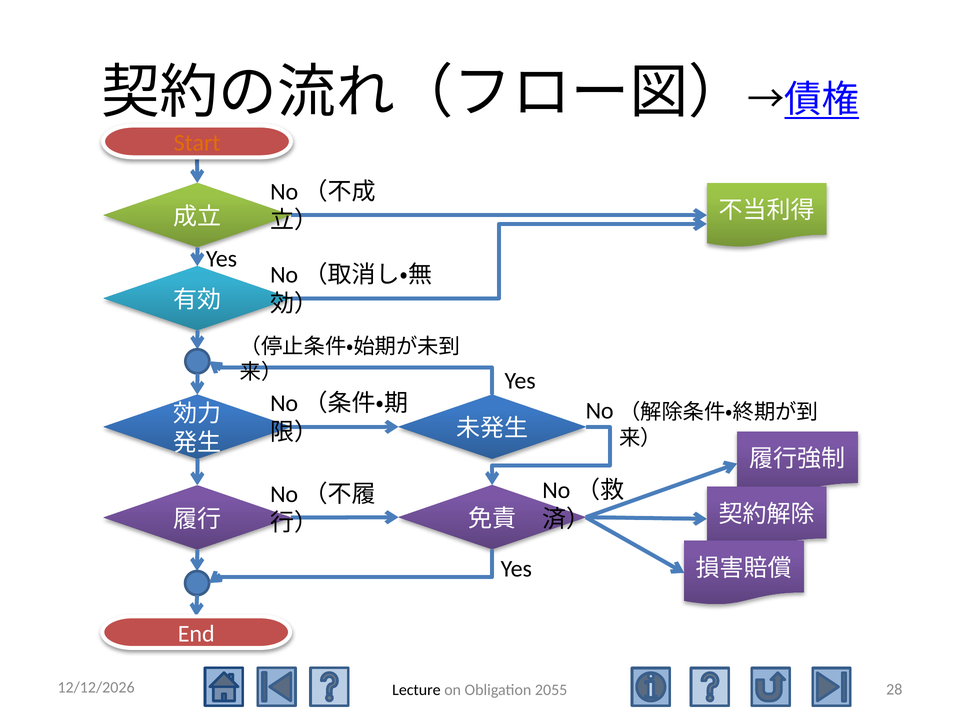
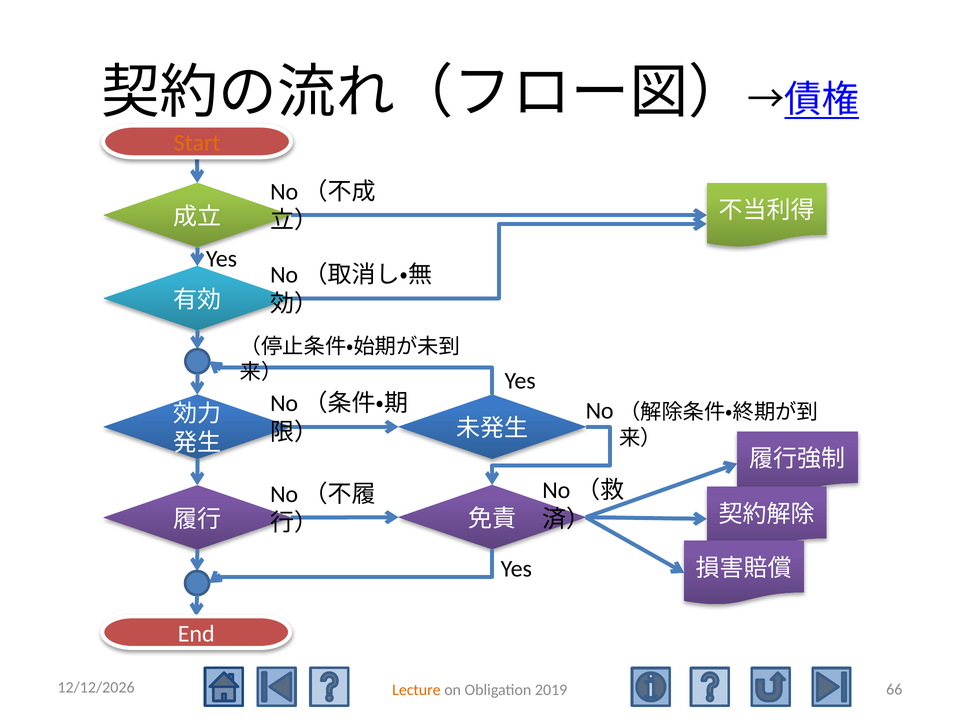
28: 28 -> 66
Lecture colour: black -> orange
2055: 2055 -> 2019
